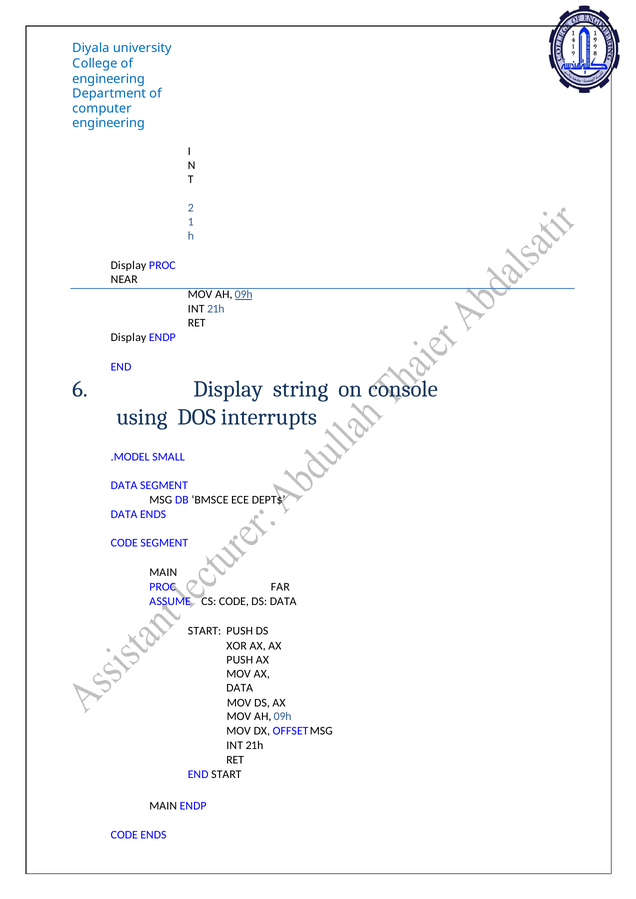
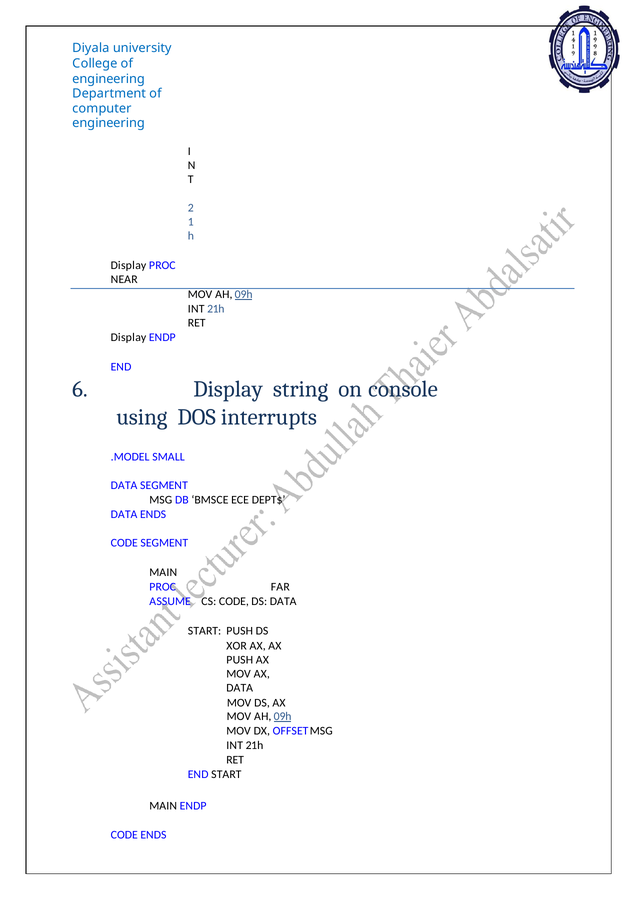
09h at (283, 717) underline: none -> present
